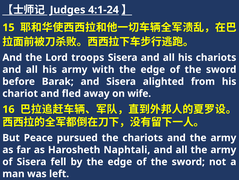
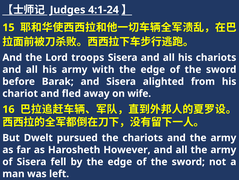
Peace: Peace -> Dwelt
Naphtali: Naphtali -> However
